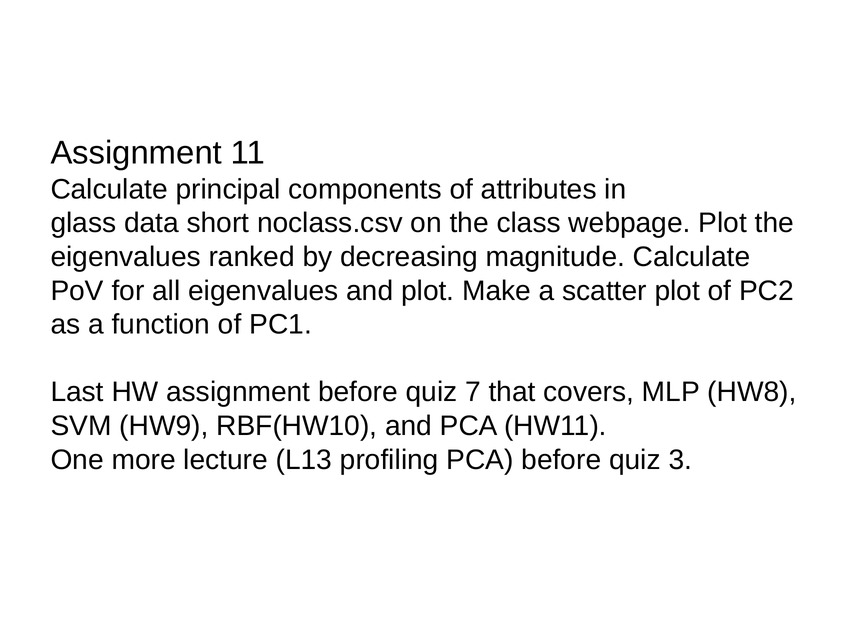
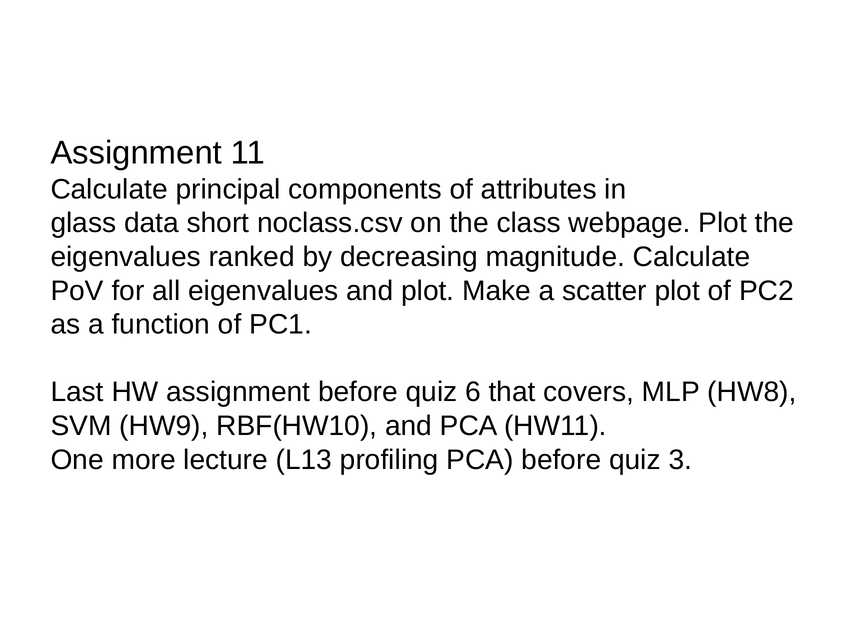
7: 7 -> 6
